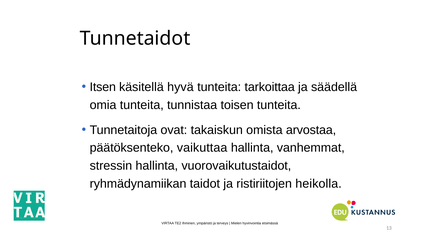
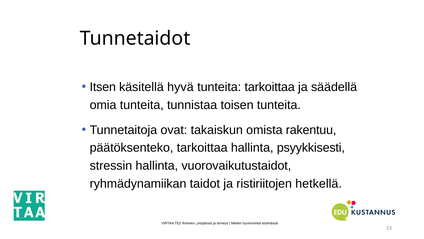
arvostaa: arvostaa -> rakentuu
päätöksenteko vaikuttaa: vaikuttaa -> tarkoittaa
vanhemmat: vanhemmat -> psyykkisesti
heikolla: heikolla -> hetkellä
